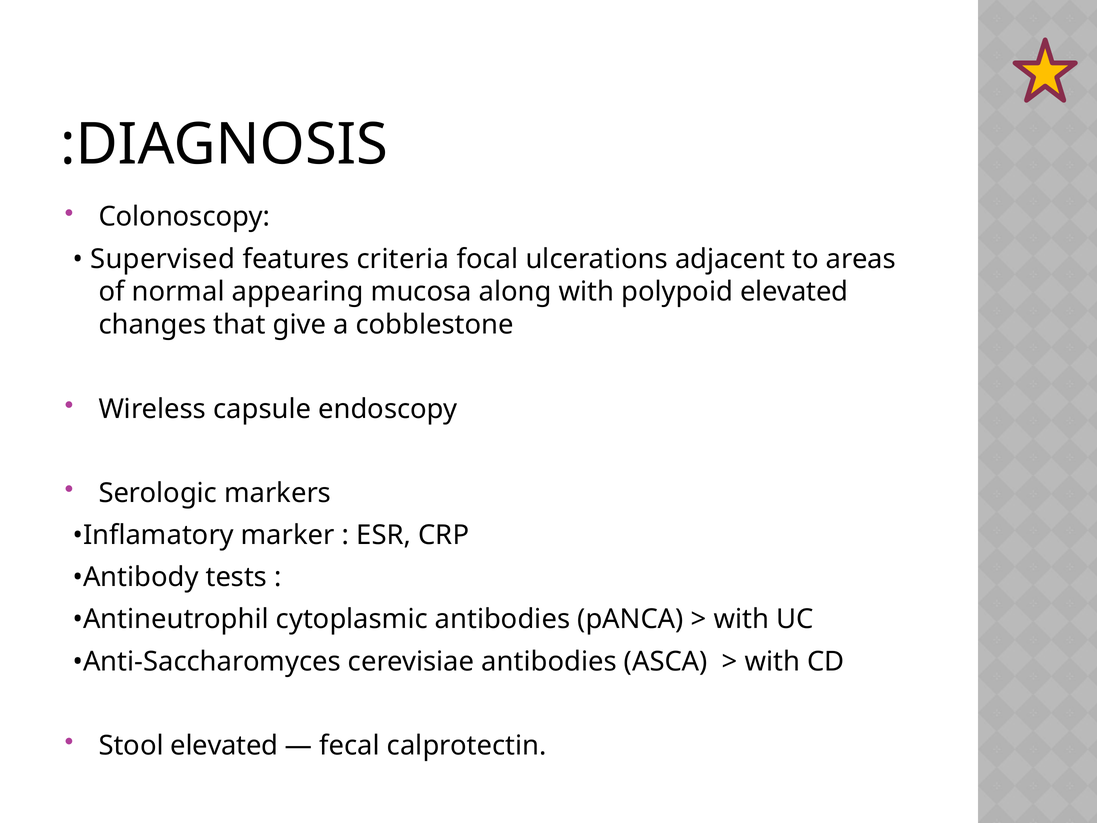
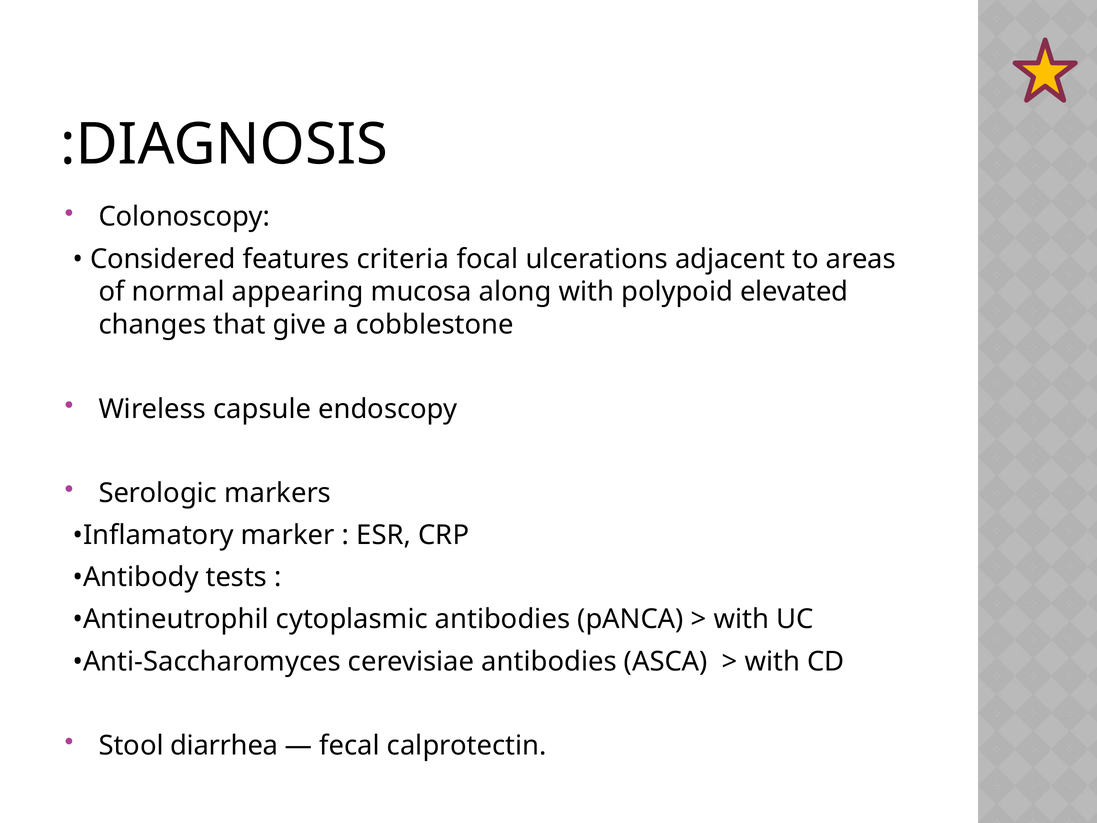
Supervised: Supervised -> Considered
Stool elevated: elevated -> diarrhea
